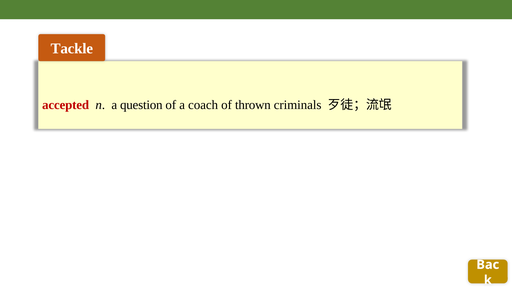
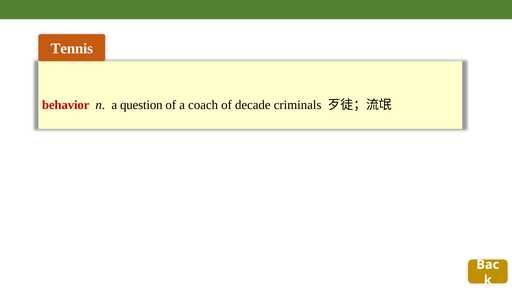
Tackle: Tackle -> Tennis
accepted: accepted -> behavior
thrown: thrown -> decade
